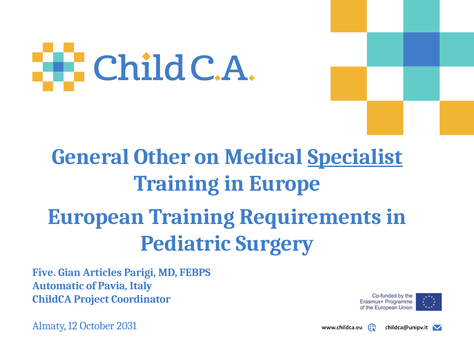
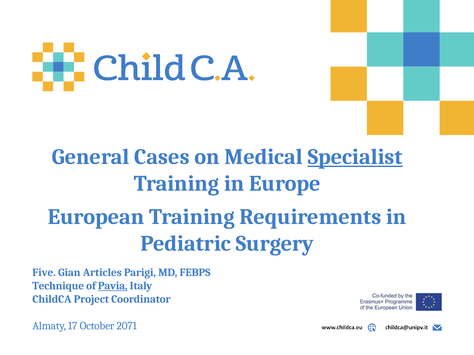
Other: Other -> Cases
Automatic: Automatic -> Technique
Pavia underline: none -> present
12: 12 -> 17
2031: 2031 -> 2071
